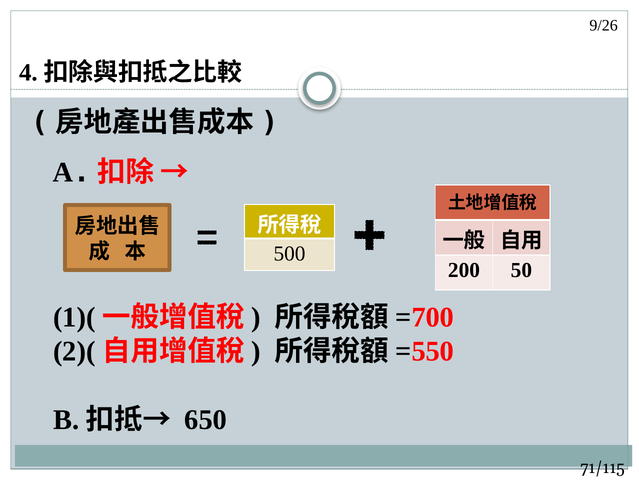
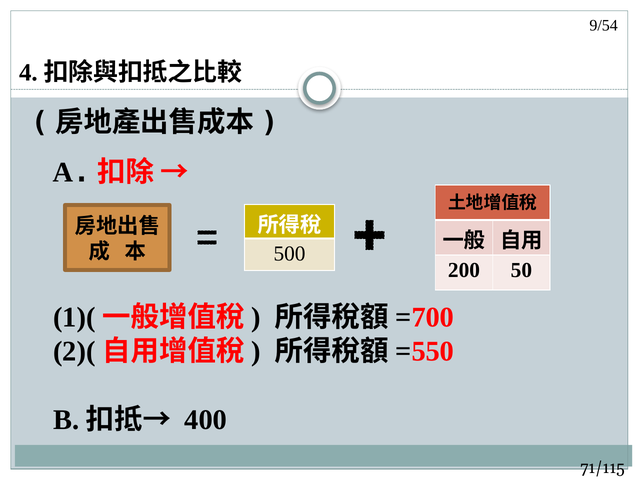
9/26: 9/26 -> 9/54
650: 650 -> 400
